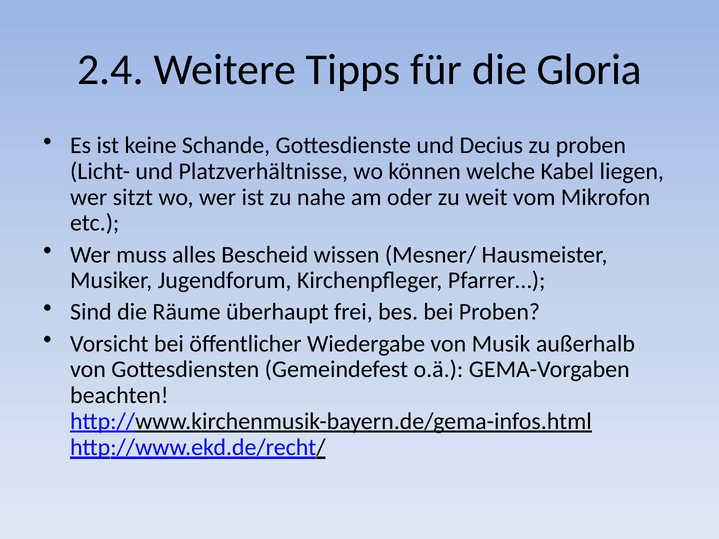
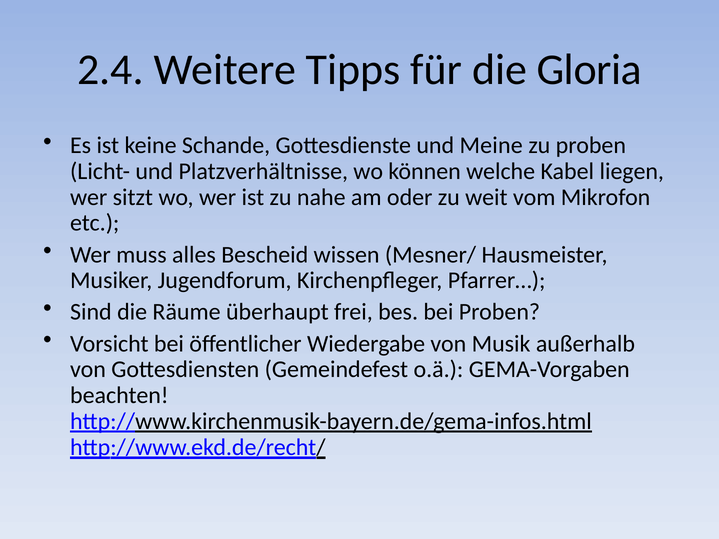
Decius: Decius -> Meine
